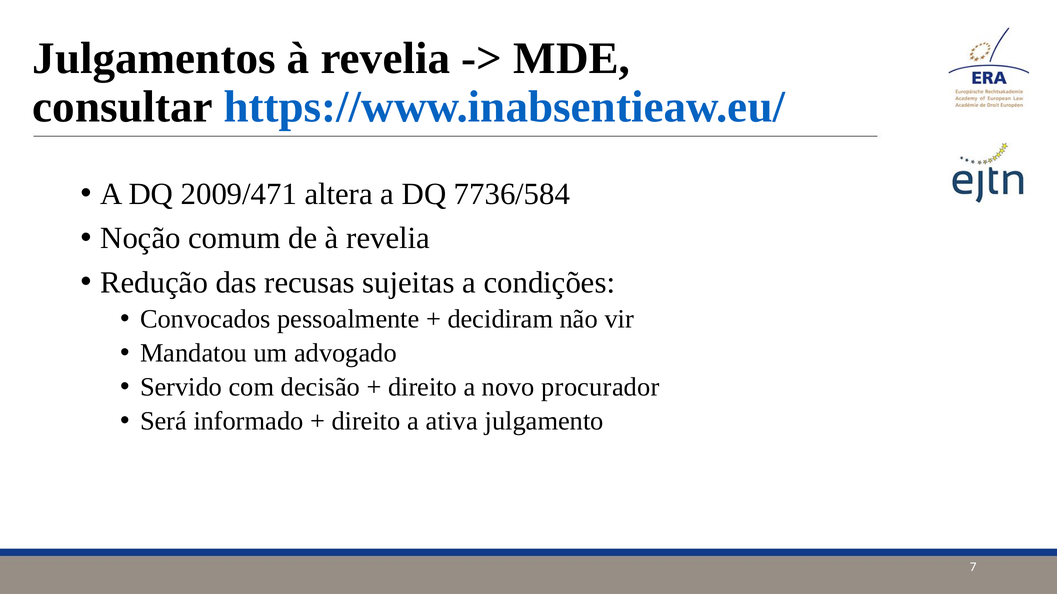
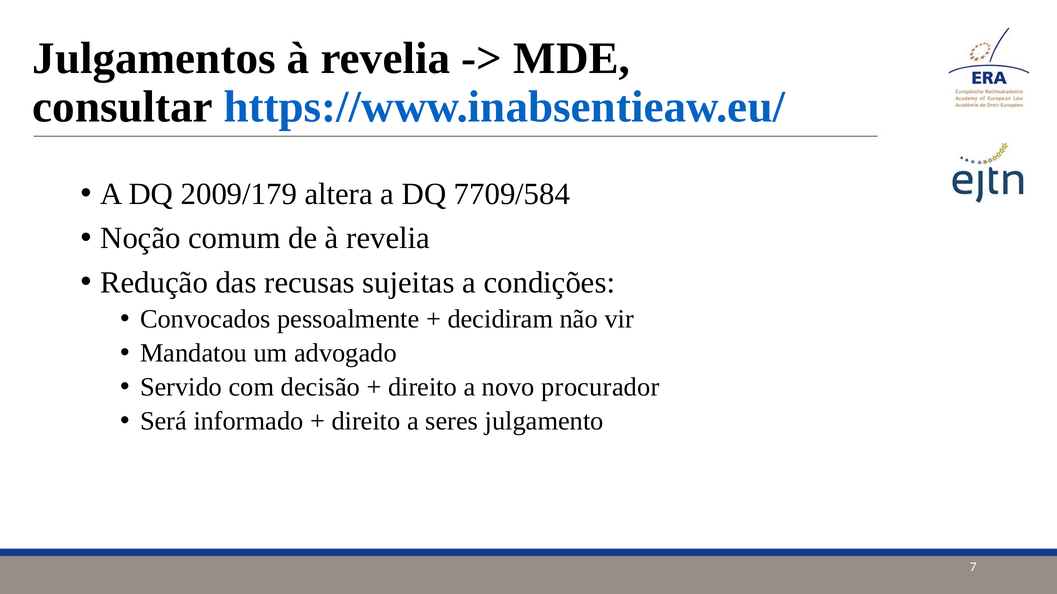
2009/471: 2009/471 -> 2009/179
7736/584: 7736/584 -> 7709/584
ativa: ativa -> seres
